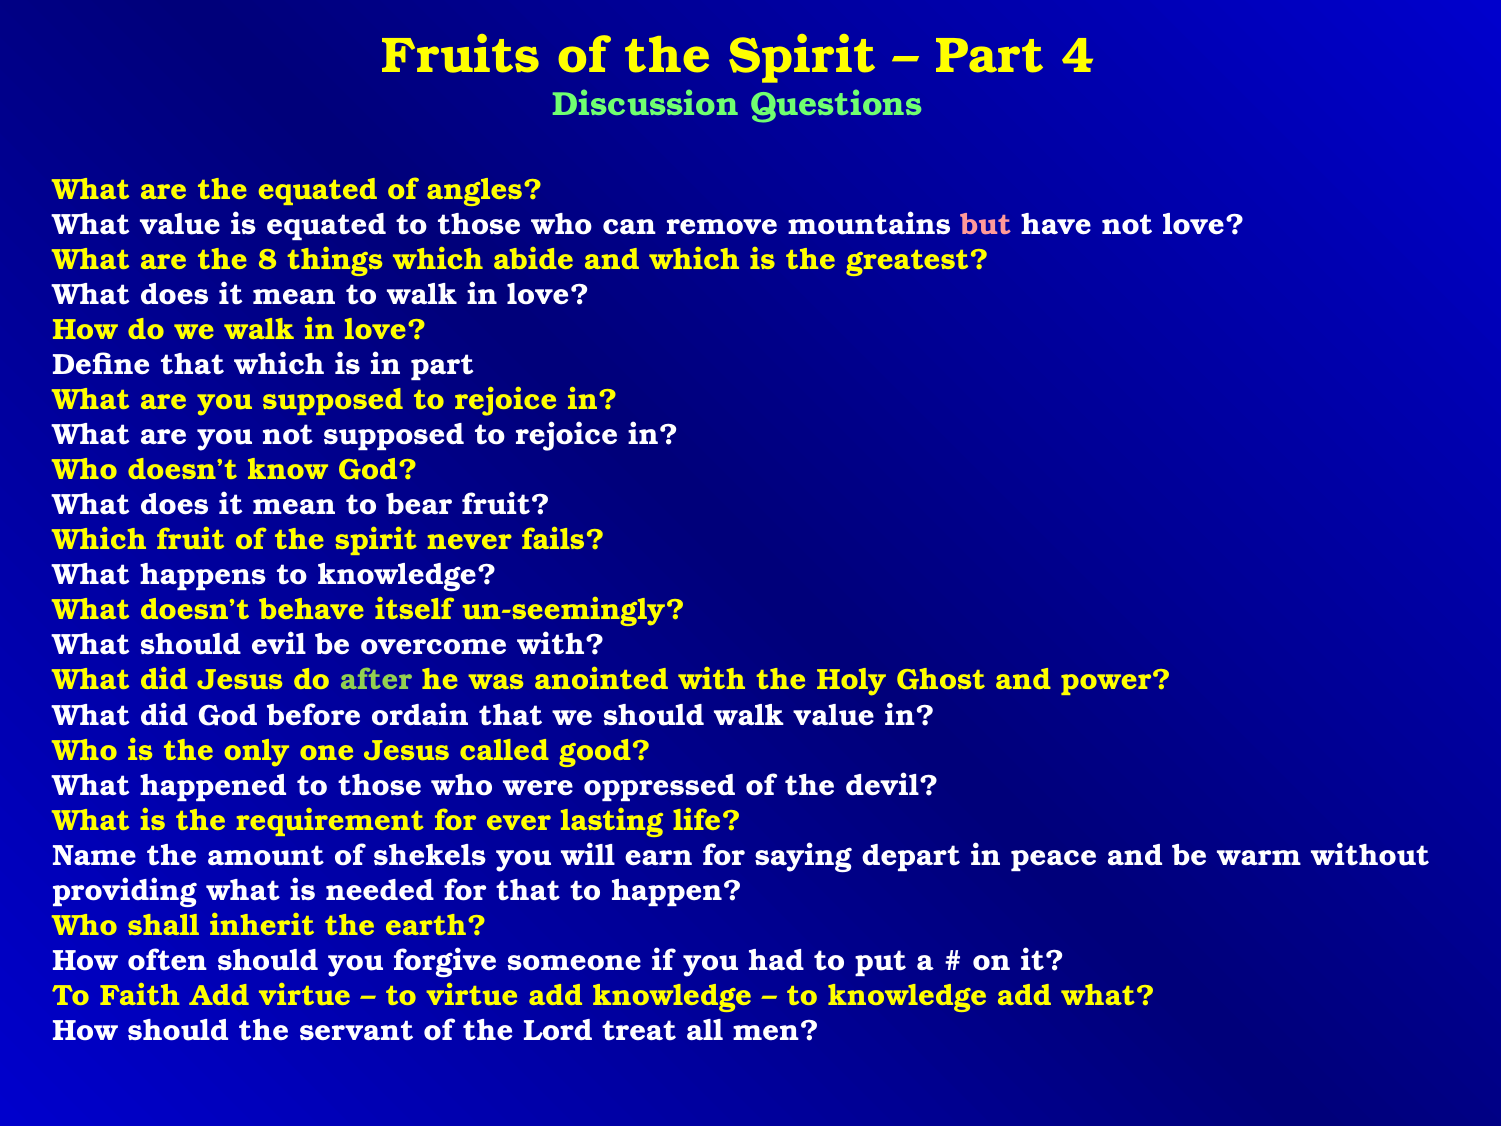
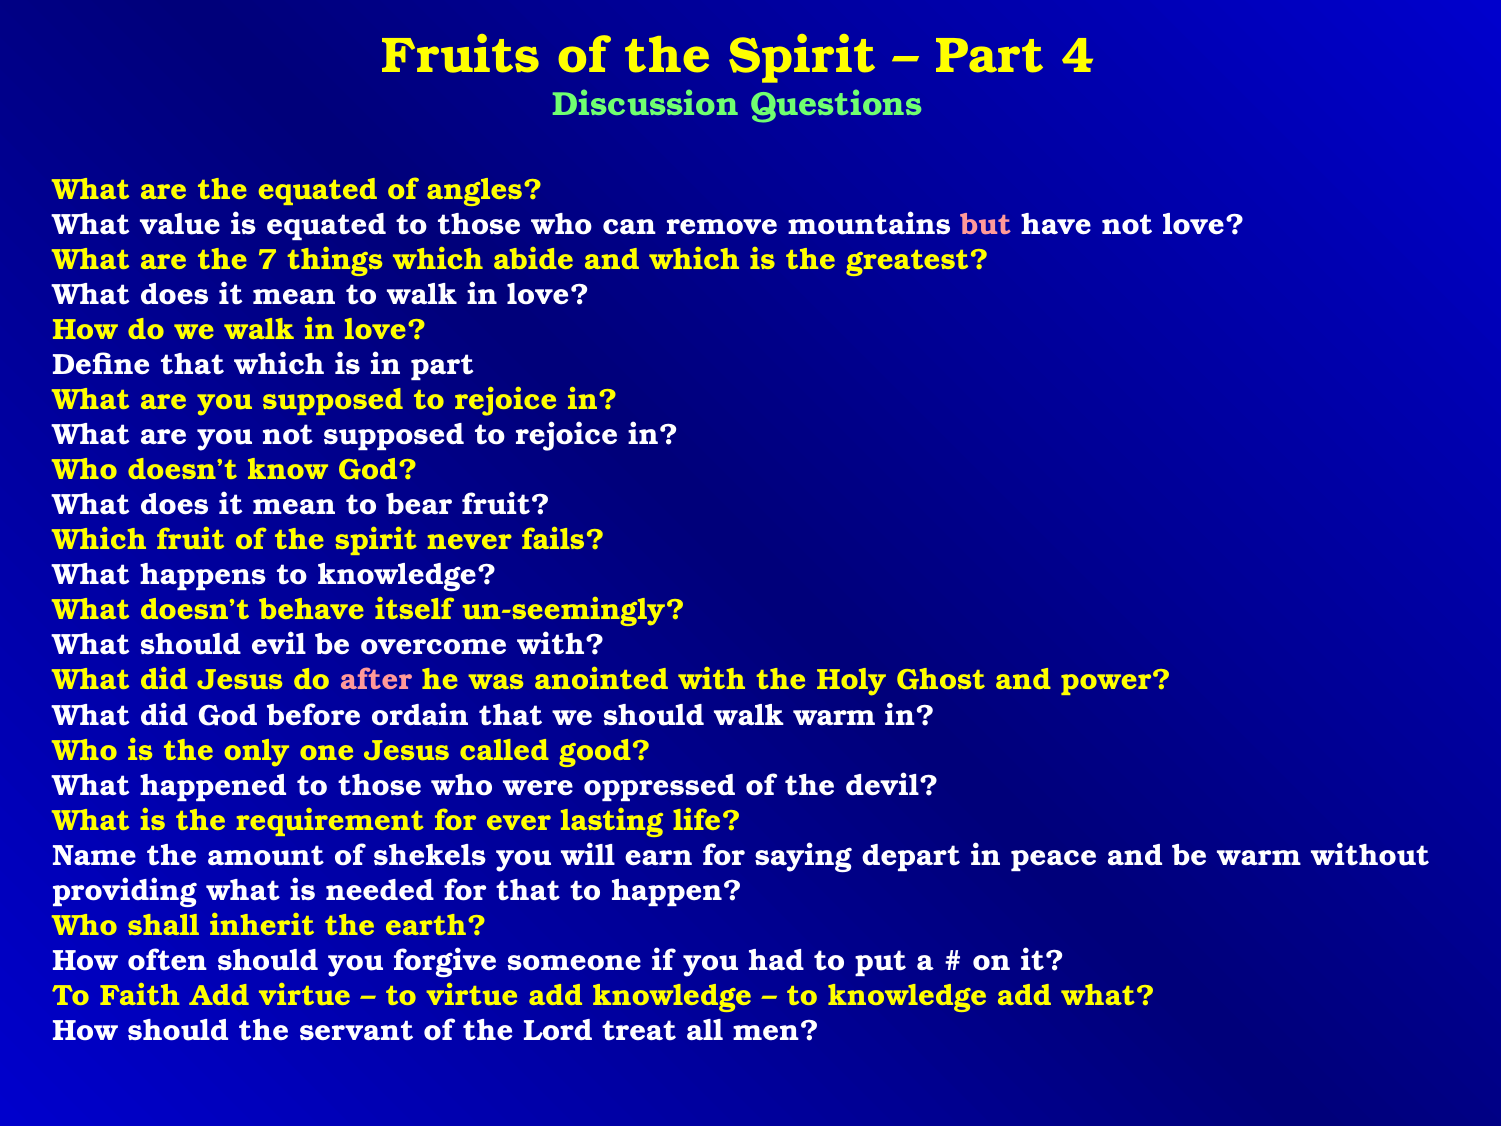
8: 8 -> 7
after colour: light green -> pink
walk value: value -> warm
